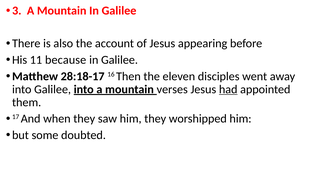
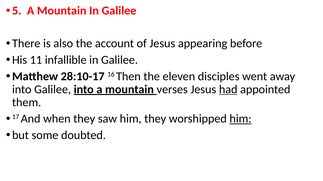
3: 3 -> 5
because: because -> infallible
28:18-17: 28:18-17 -> 28:10-17
him at (241, 119) underline: none -> present
